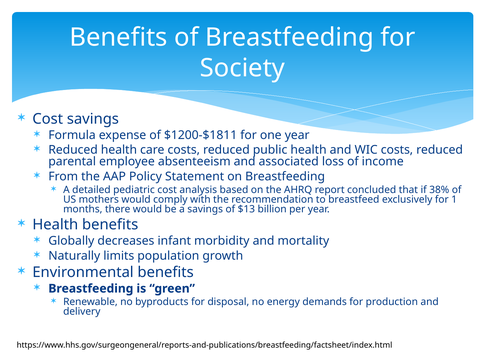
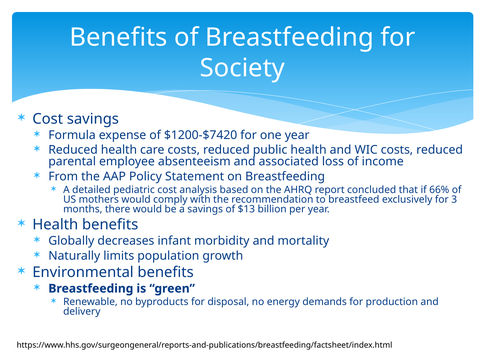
$1200-$1811: $1200-$1811 -> $1200-$7420
38%: 38% -> 66%
1: 1 -> 3
